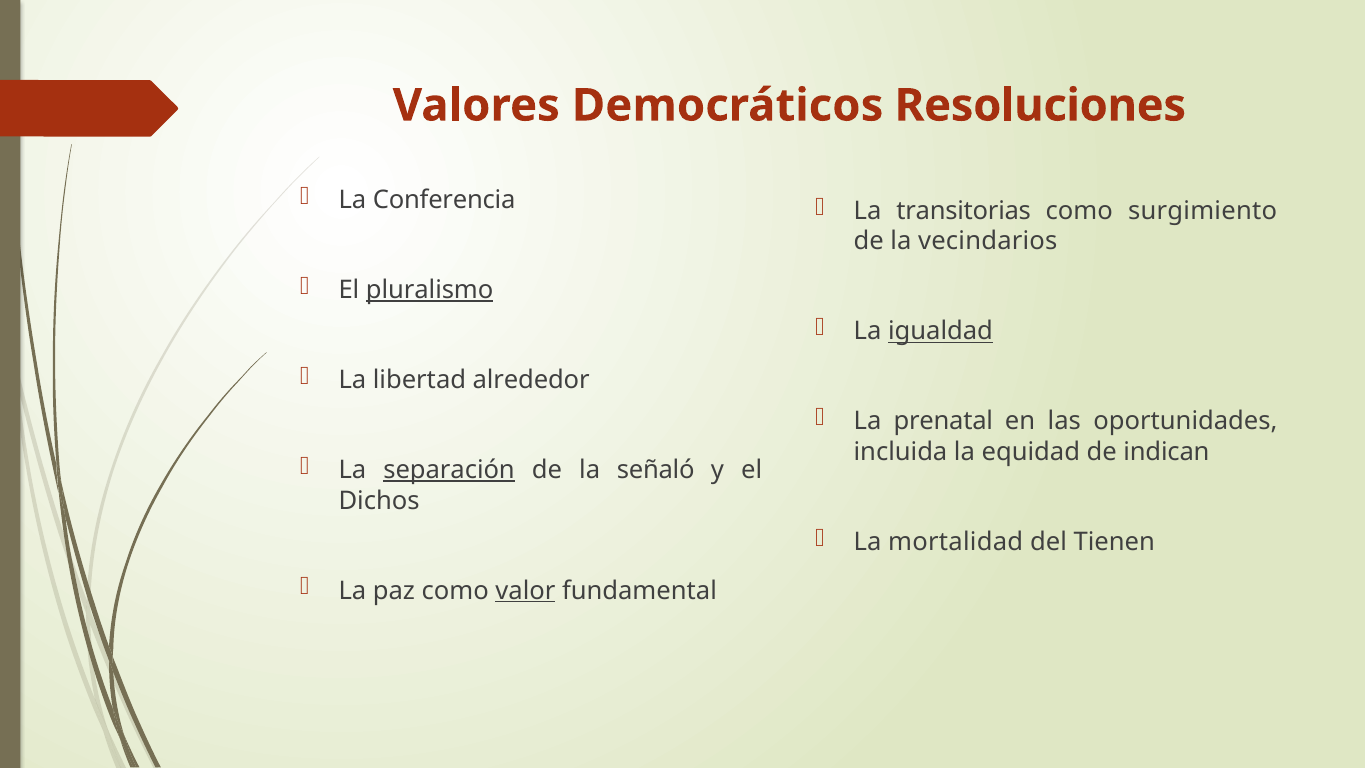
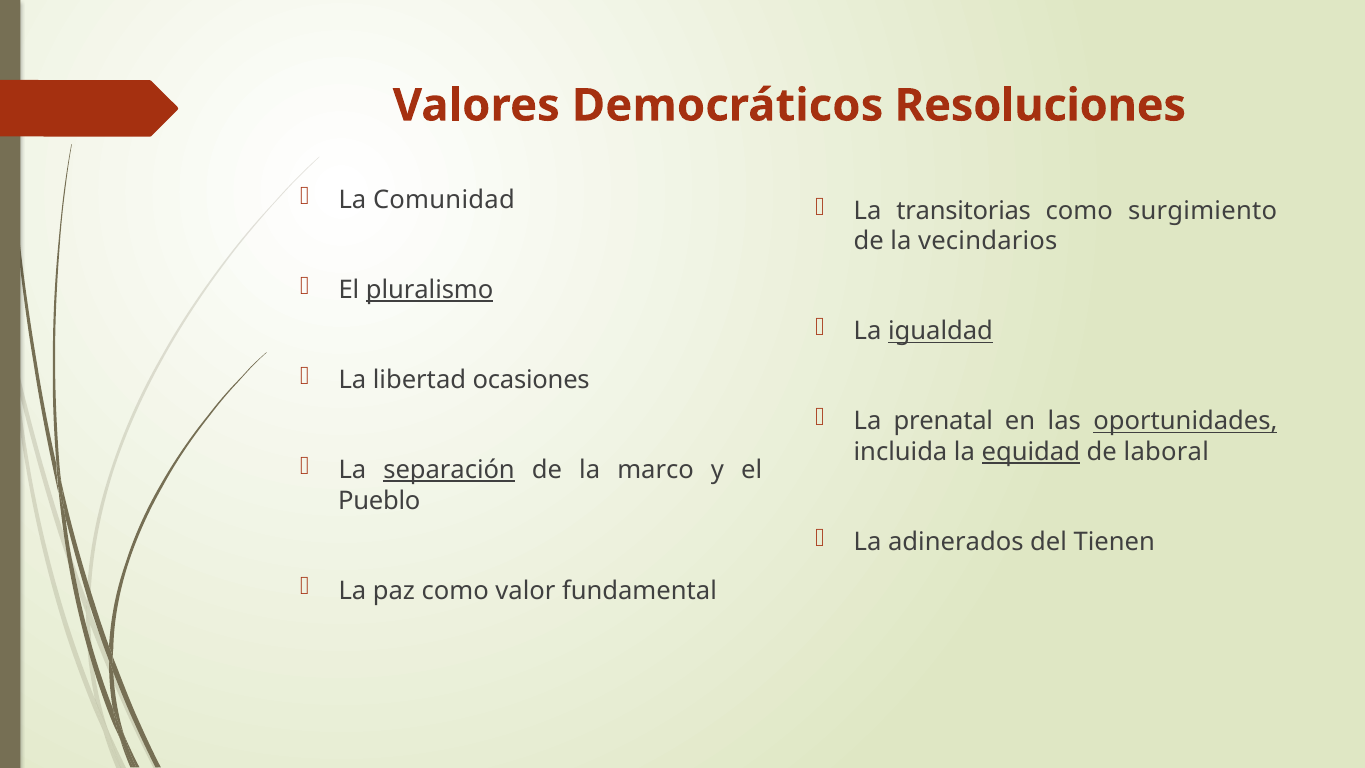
Conferencia: Conferencia -> Comunidad
alrededor: alrededor -> ocasiones
oportunidades underline: none -> present
equidad underline: none -> present
indican: indican -> laboral
señaló: señaló -> marco
Dichos: Dichos -> Pueblo
mortalidad: mortalidad -> adinerados
valor underline: present -> none
